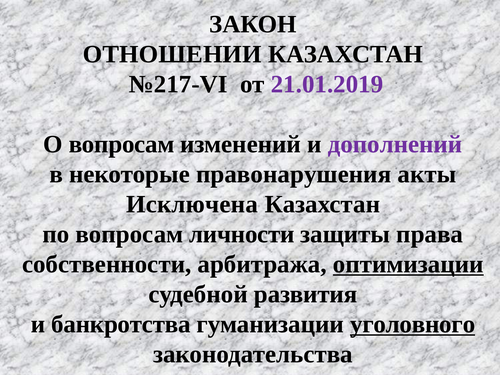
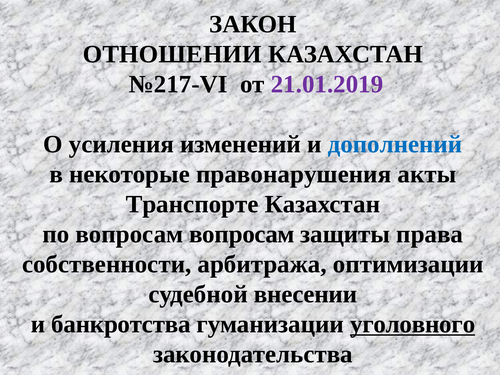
О вопросам: вопросам -> усиления
дополнений colour: purple -> blue
Исключена: Исключена -> Транспорте
вопросам личности: личности -> вопросам
оптимизации underline: present -> none
развития: развития -> внесении
